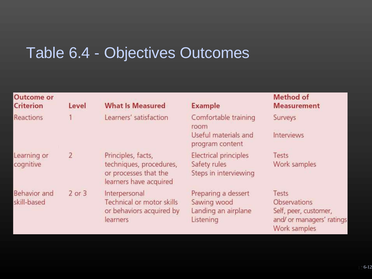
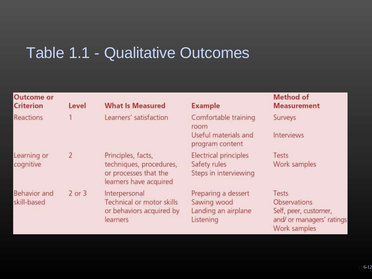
6.4: 6.4 -> 1.1
Objectives: Objectives -> Qualitative
